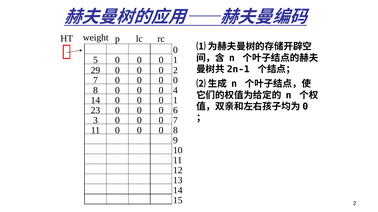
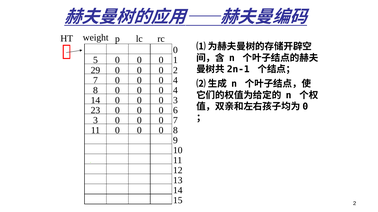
0 at (175, 80): 0 -> 4
14 1: 1 -> 3
